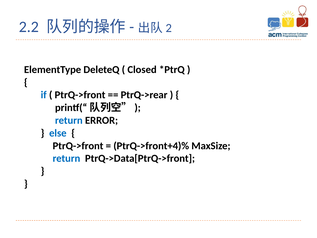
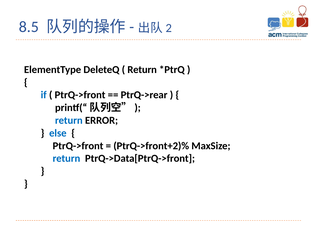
2.2: 2.2 -> 8.5
Closed at (142, 70): Closed -> Return
PtrQ->front+4)%: PtrQ->front+4)% -> PtrQ->front+2)%
